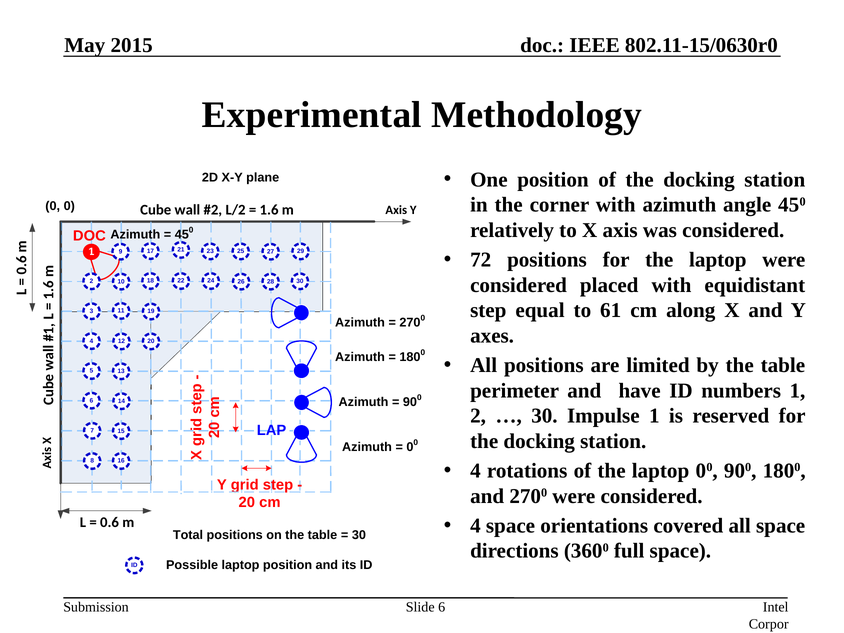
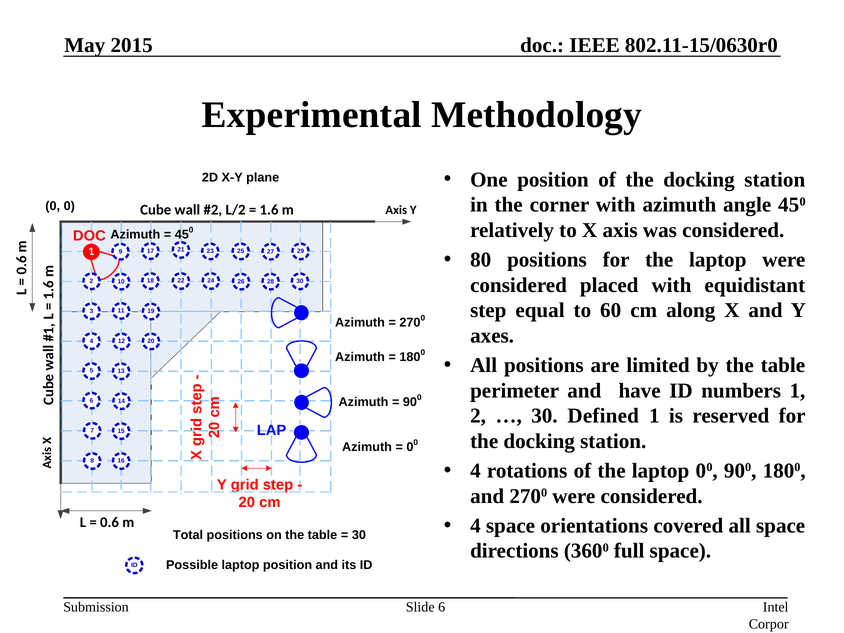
72: 72 -> 80
61: 61 -> 60
Impulse: Impulse -> Defined
